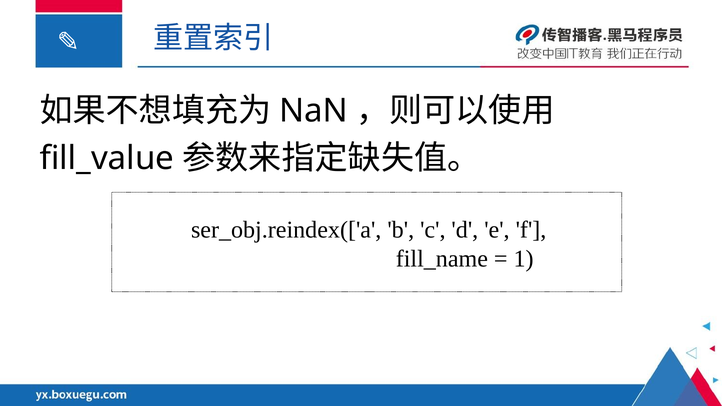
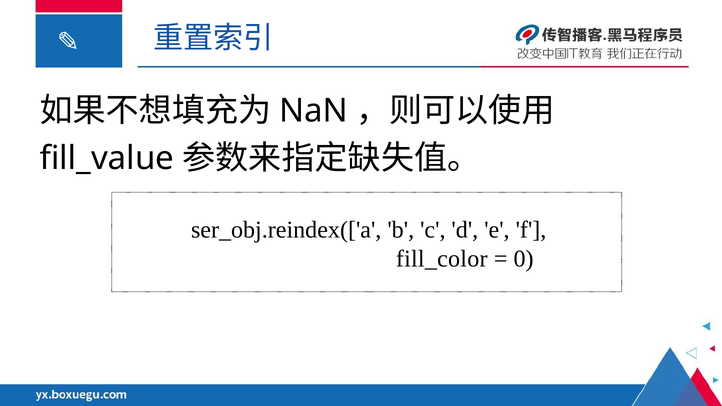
fill_name: fill_name -> fill_color
1: 1 -> 0
